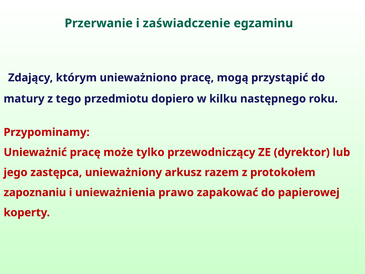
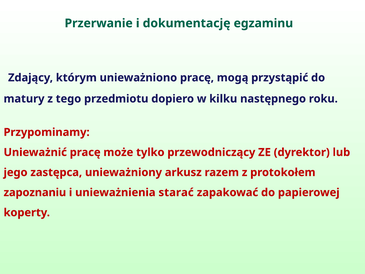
zaświadczenie: zaświadczenie -> dokumentację
prawo: prawo -> starać
